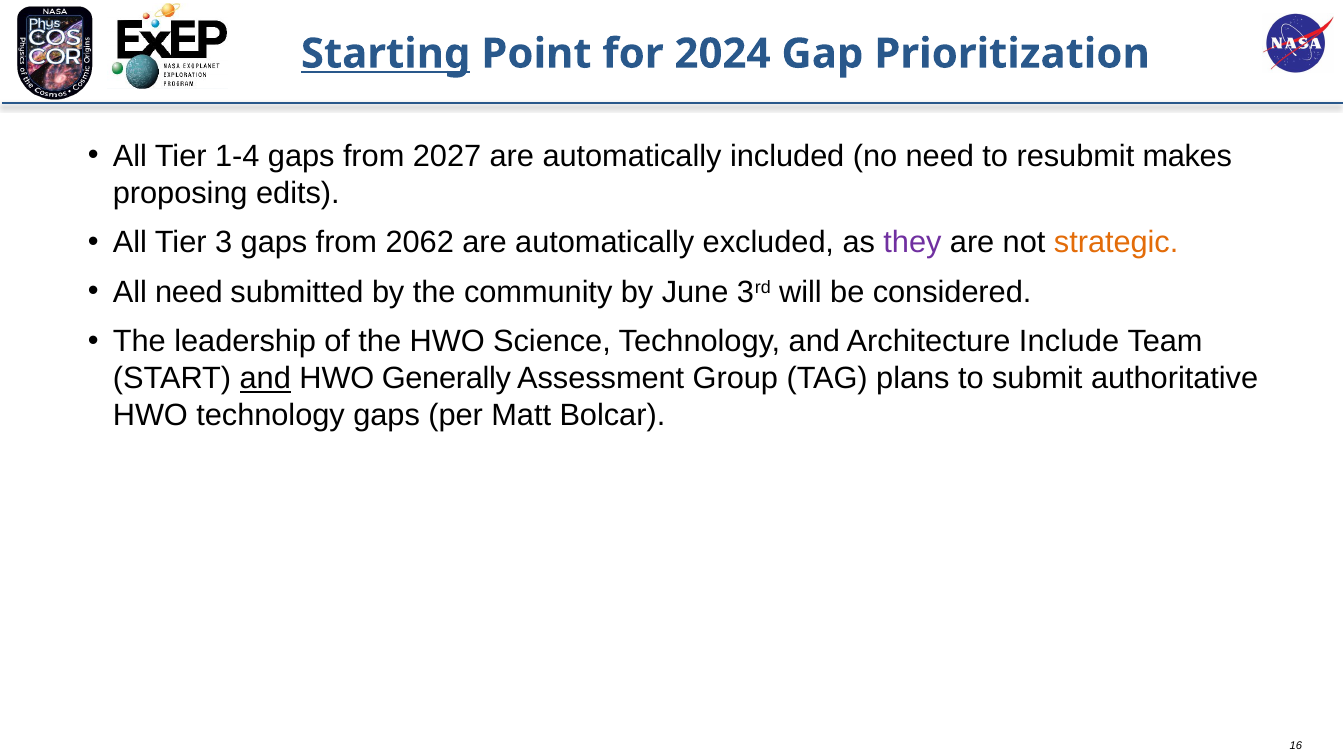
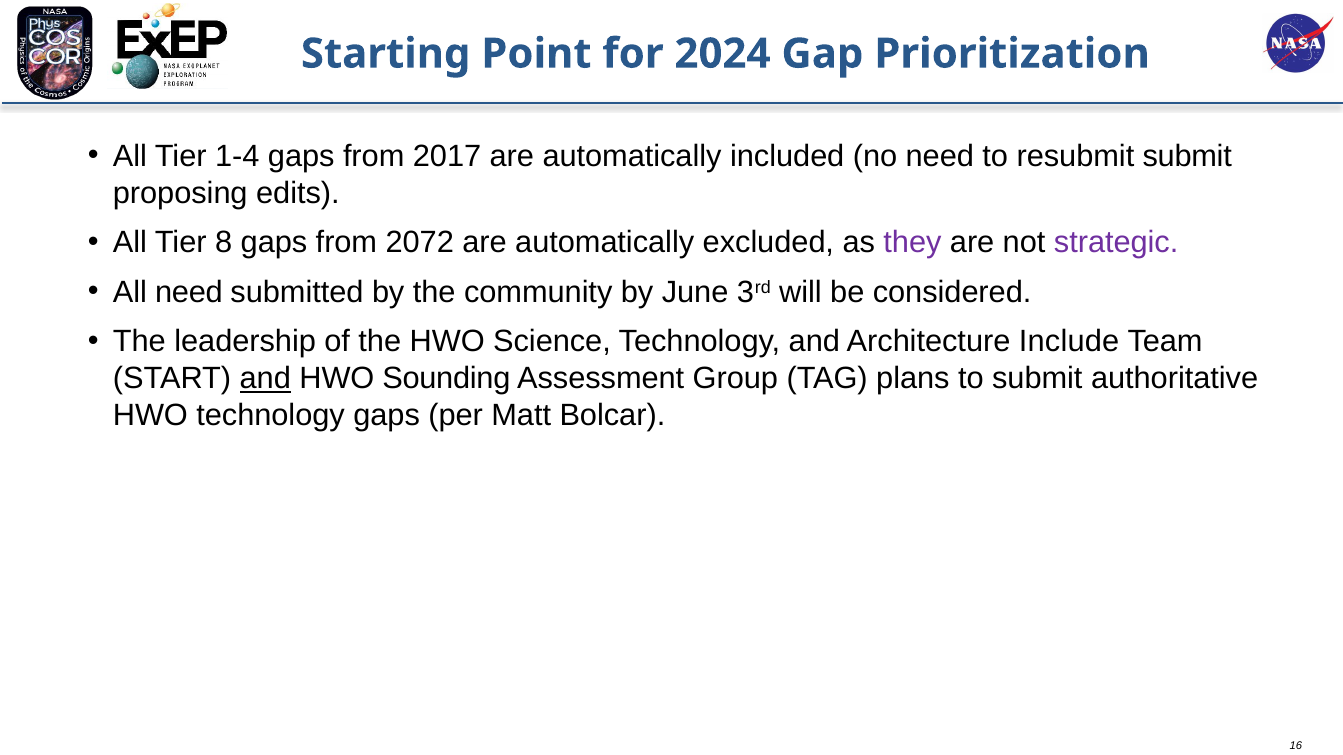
Starting underline: present -> none
2027: 2027 -> 2017
resubmit makes: makes -> submit
3: 3 -> 8
2062: 2062 -> 2072
strategic colour: orange -> purple
Generally: Generally -> Sounding
